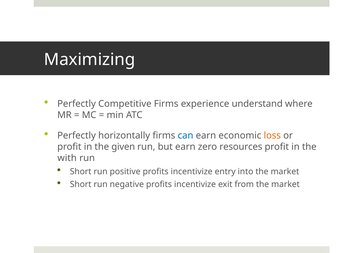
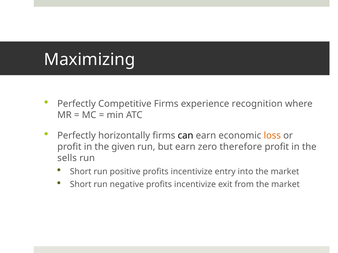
understand: understand -> recognition
can colour: blue -> black
resources: resources -> therefore
with: with -> sells
